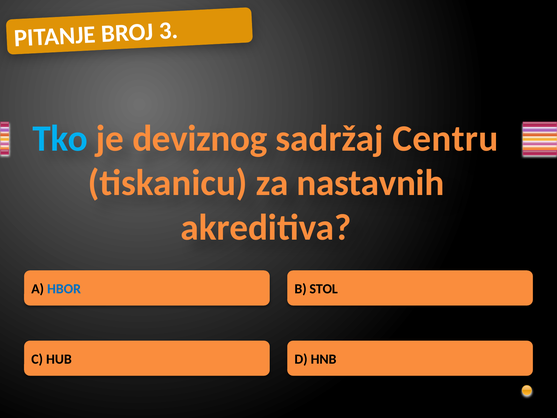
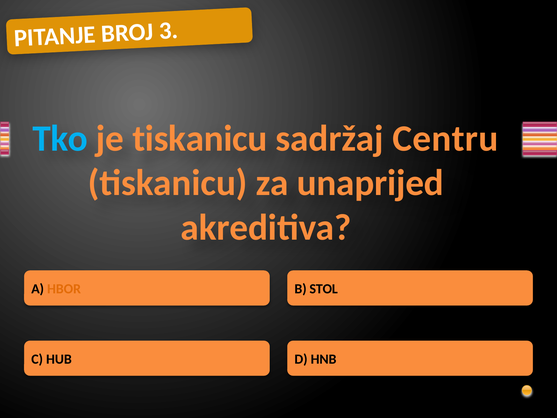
je deviznog: deviznog -> tiskanicu
nastavnih: nastavnih -> unaprijed
HBOR colour: blue -> orange
